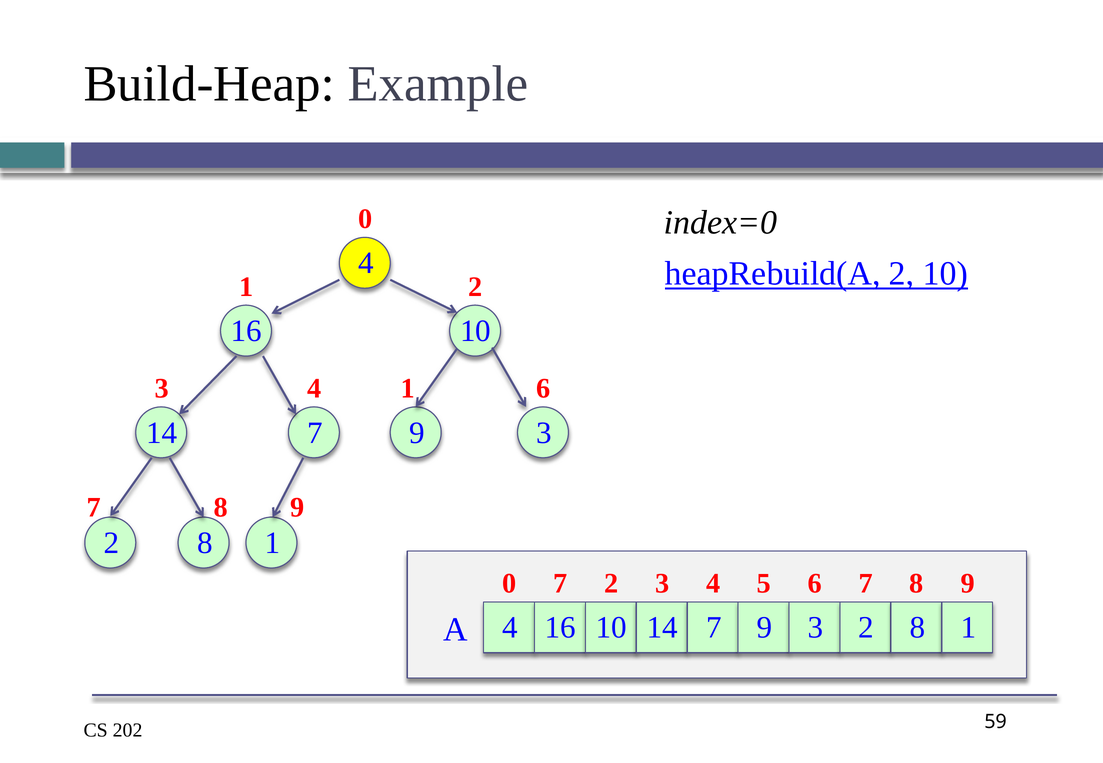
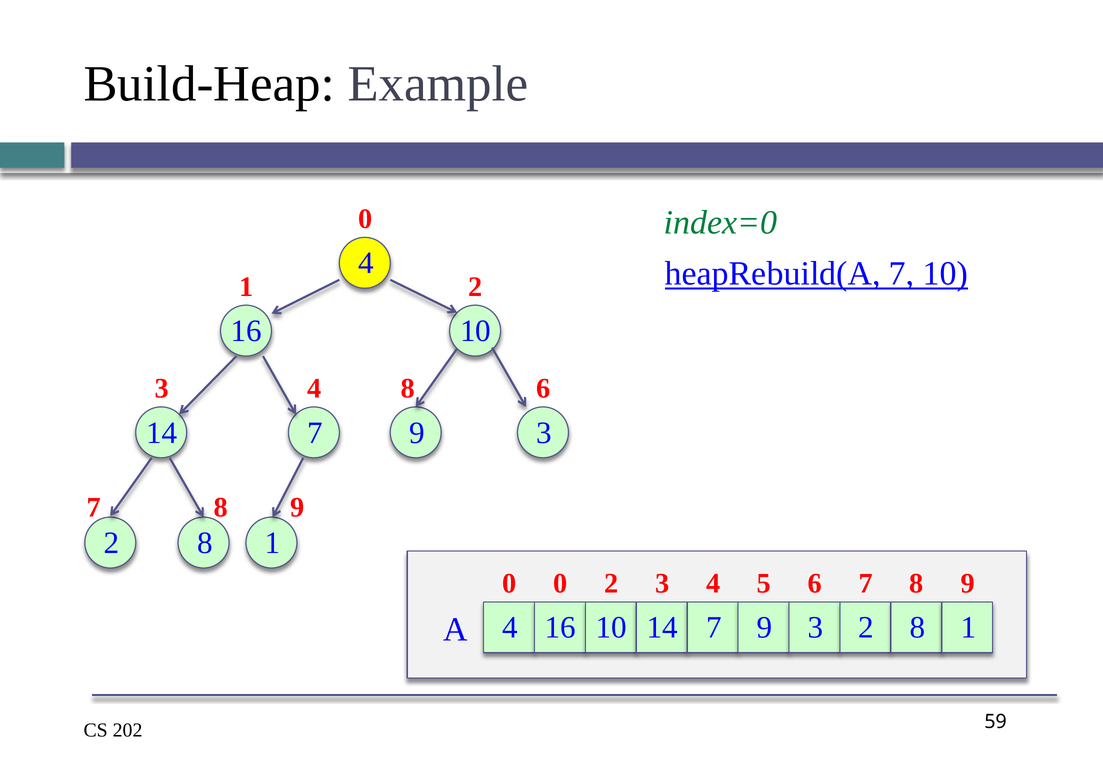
index=0 colour: black -> green
heapRebuild(A 2: 2 -> 7
4 1: 1 -> 8
0 7: 7 -> 0
